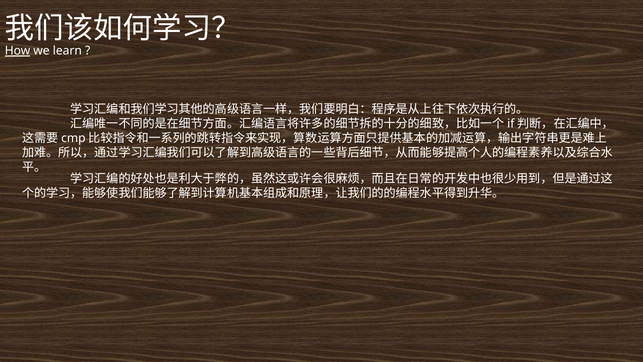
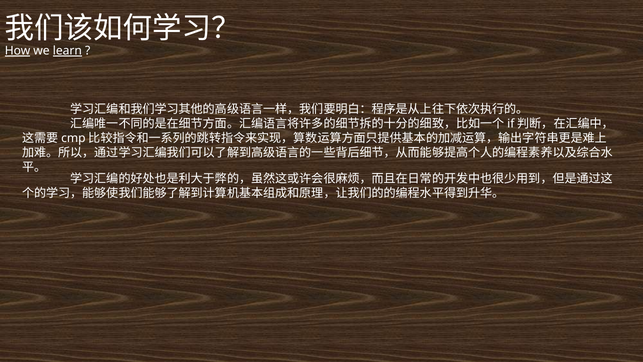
learn underline: none -> present
